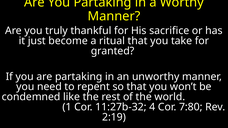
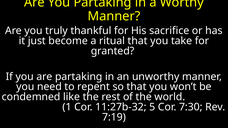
4: 4 -> 5
7:80: 7:80 -> 7:30
2:19: 2:19 -> 7:19
